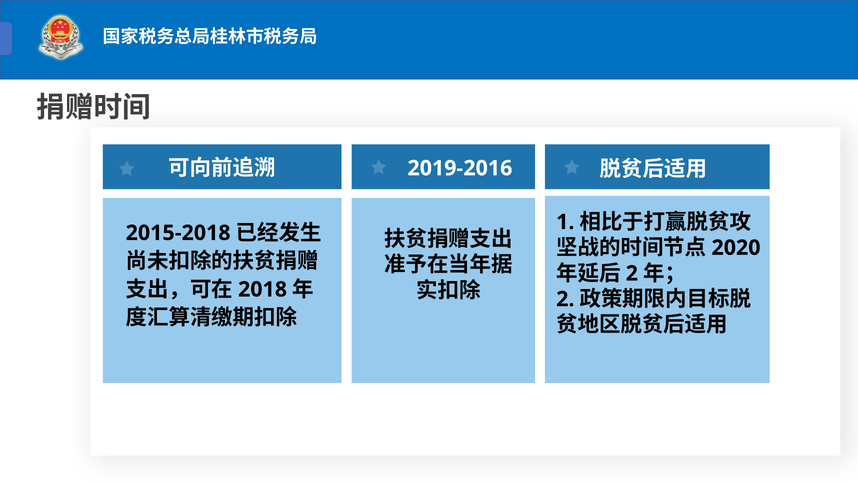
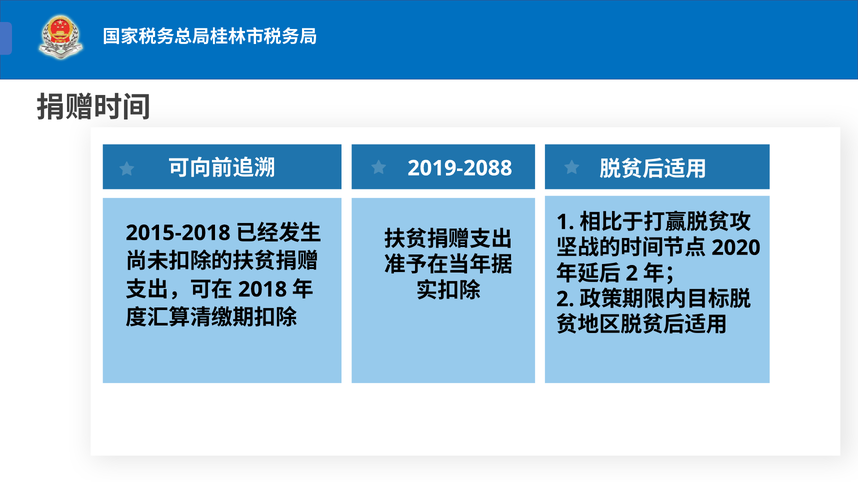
2019-2016: 2019-2016 -> 2019-2088
